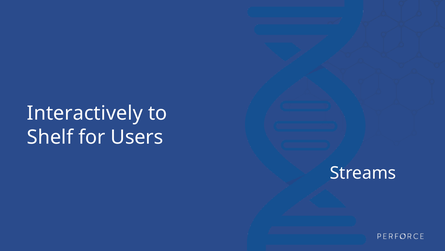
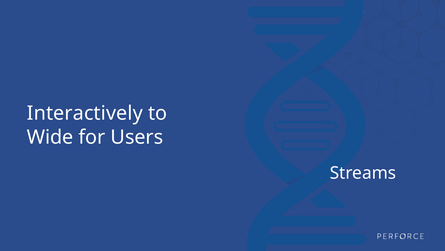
Shelf: Shelf -> Wide
